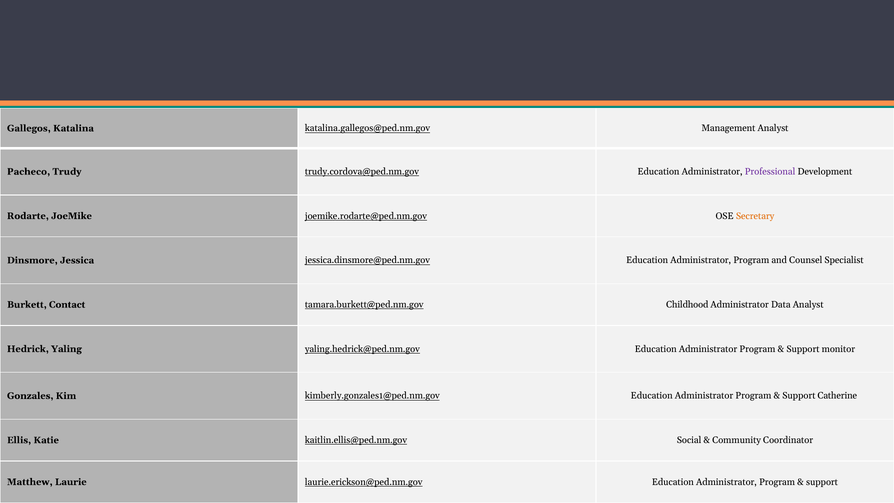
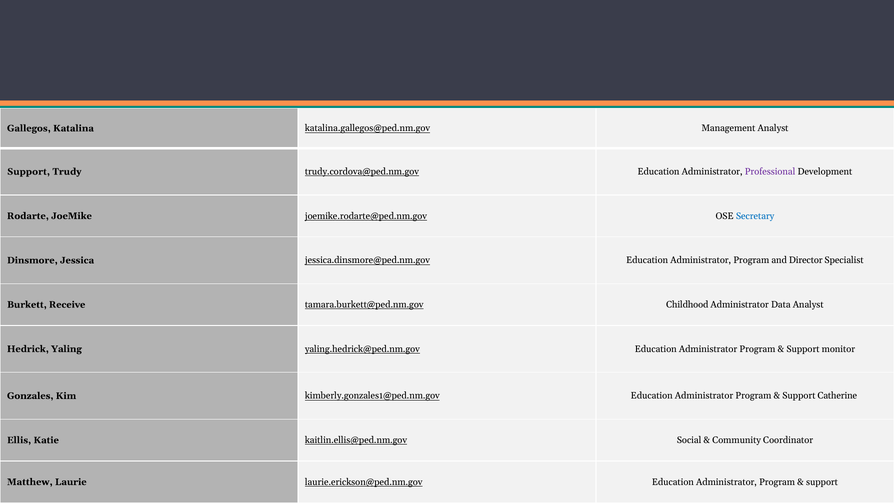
Pacheco at (29, 172): Pacheco -> Support
Secretary colour: orange -> blue
Counsel: Counsel -> Director
Burkett Contact: Contact -> Receive
